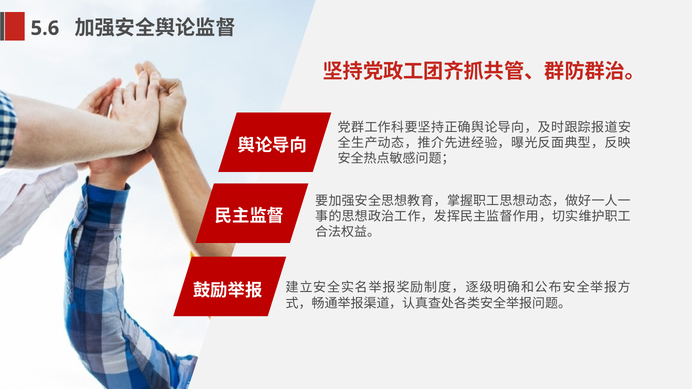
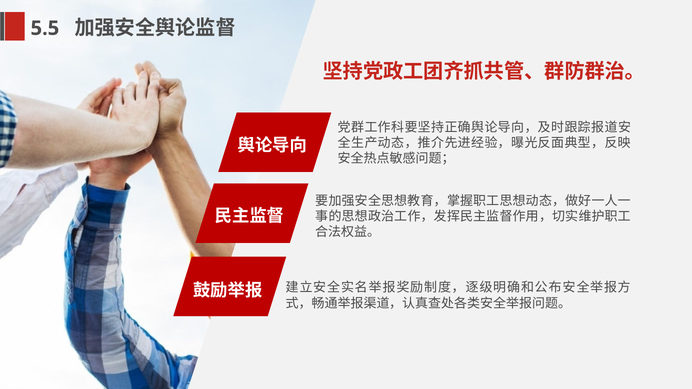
5.6: 5.6 -> 5.5
